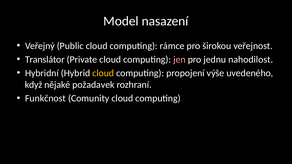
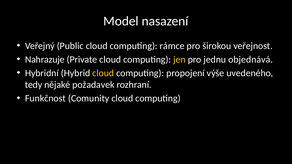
Translátor: Translátor -> Nahrazuje
jen colour: pink -> yellow
nahodilost: nahodilost -> objednává
když: když -> tedy
